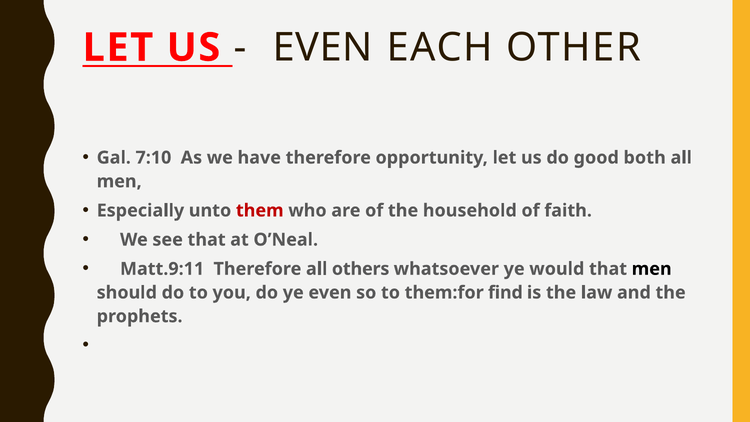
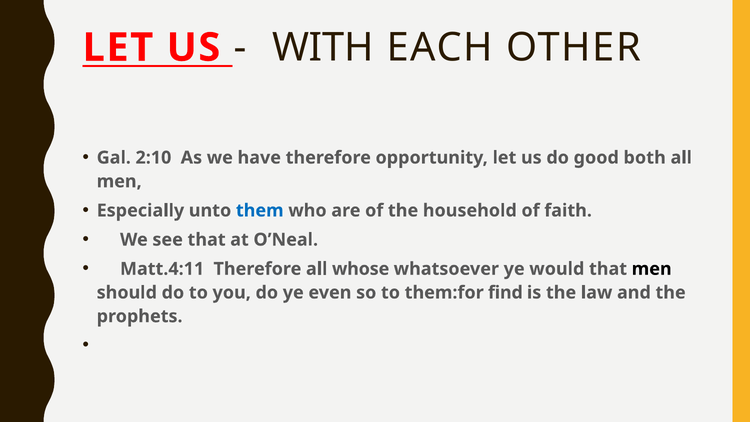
EVEN at (322, 48): EVEN -> WITH
7:10: 7:10 -> 2:10
them colour: red -> blue
Matt.9:11: Matt.9:11 -> Matt.4:11
others: others -> whose
